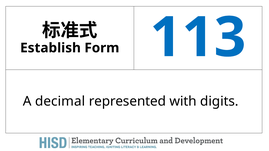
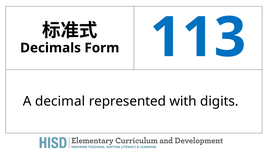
Establish: Establish -> Decimals
